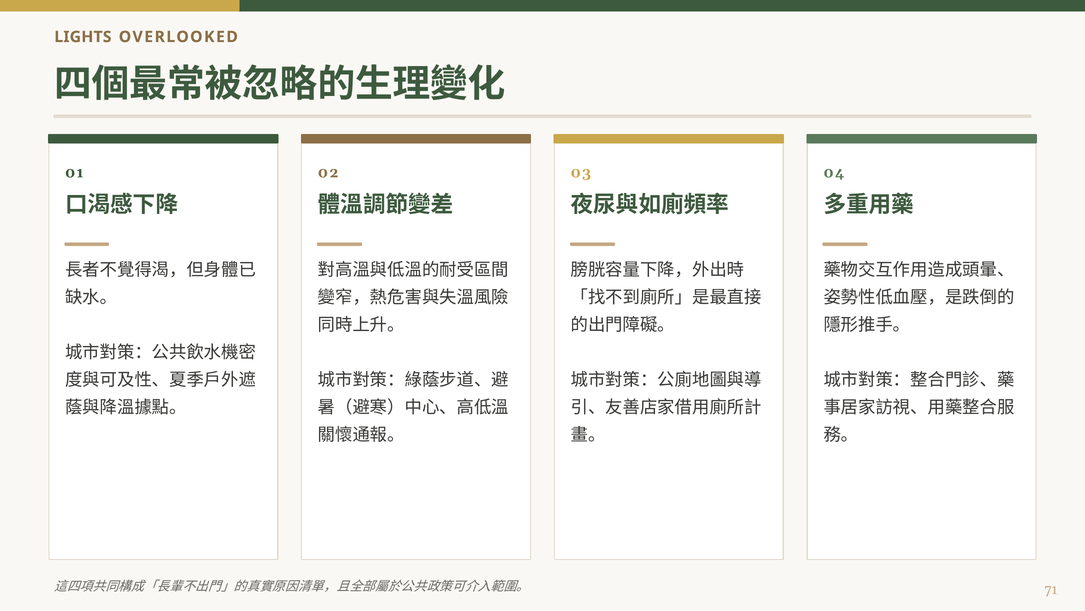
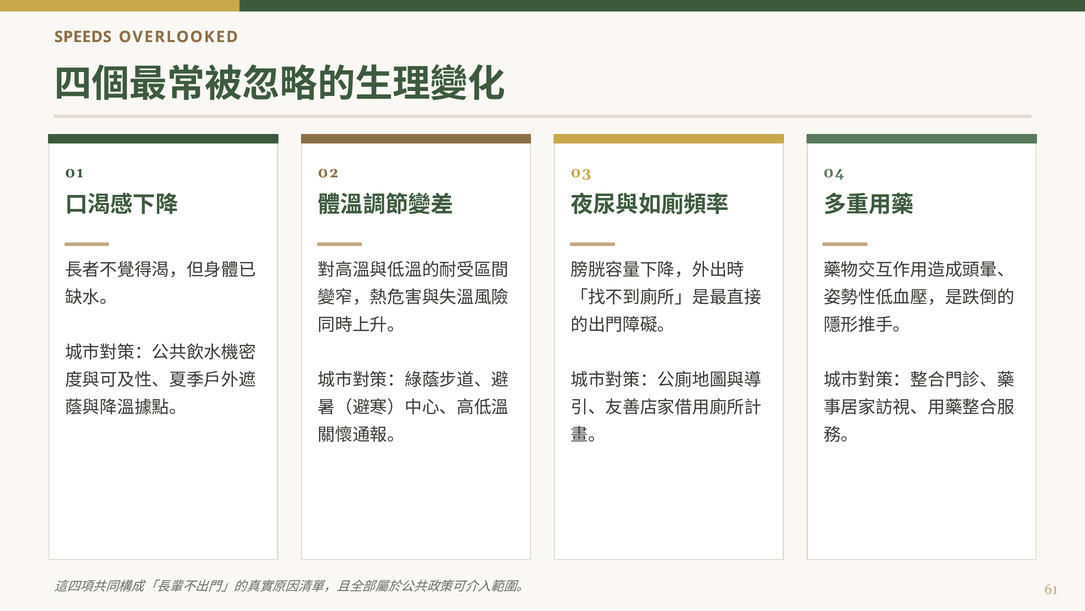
LIGHTS: LIGHTS -> SPEEDS
71: 71 -> 61
